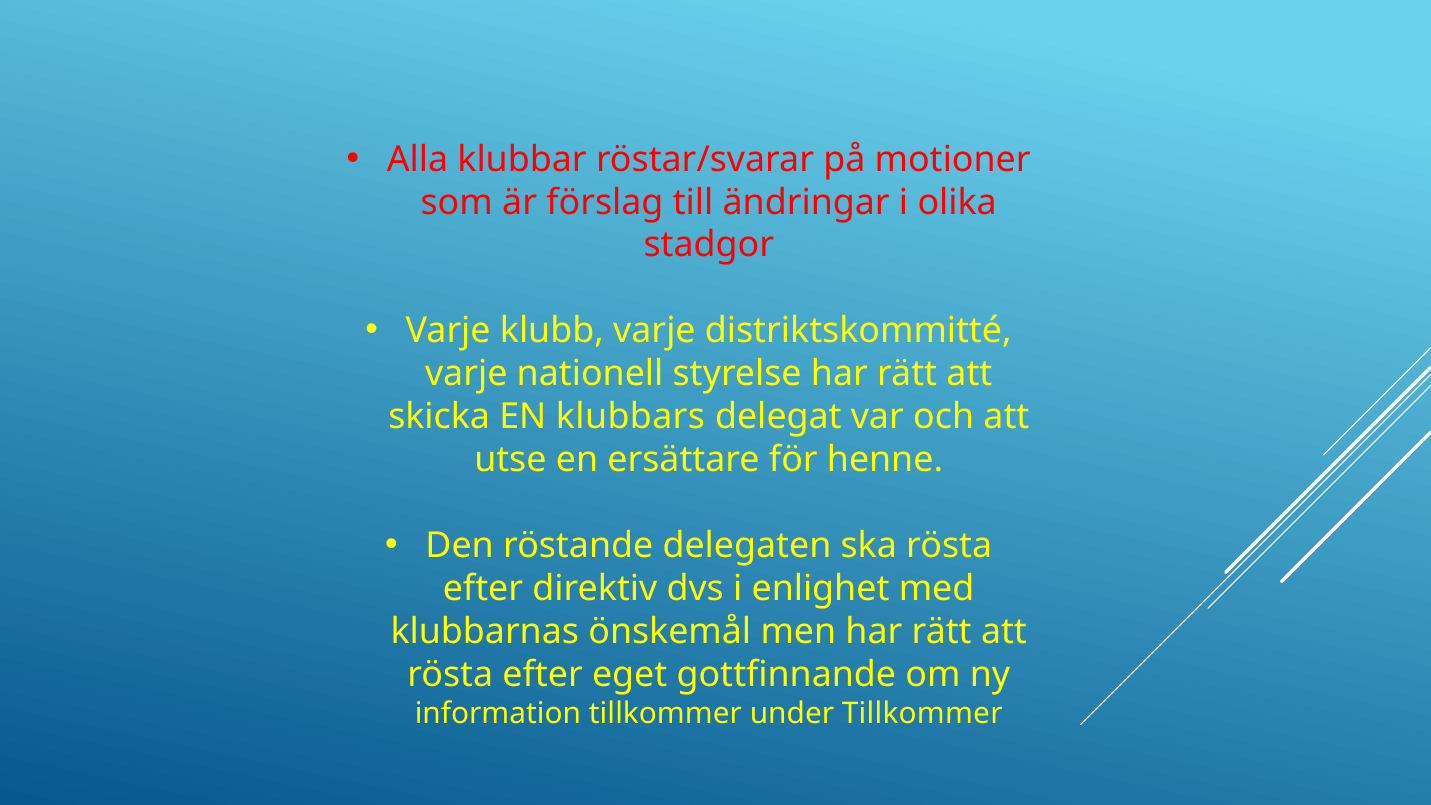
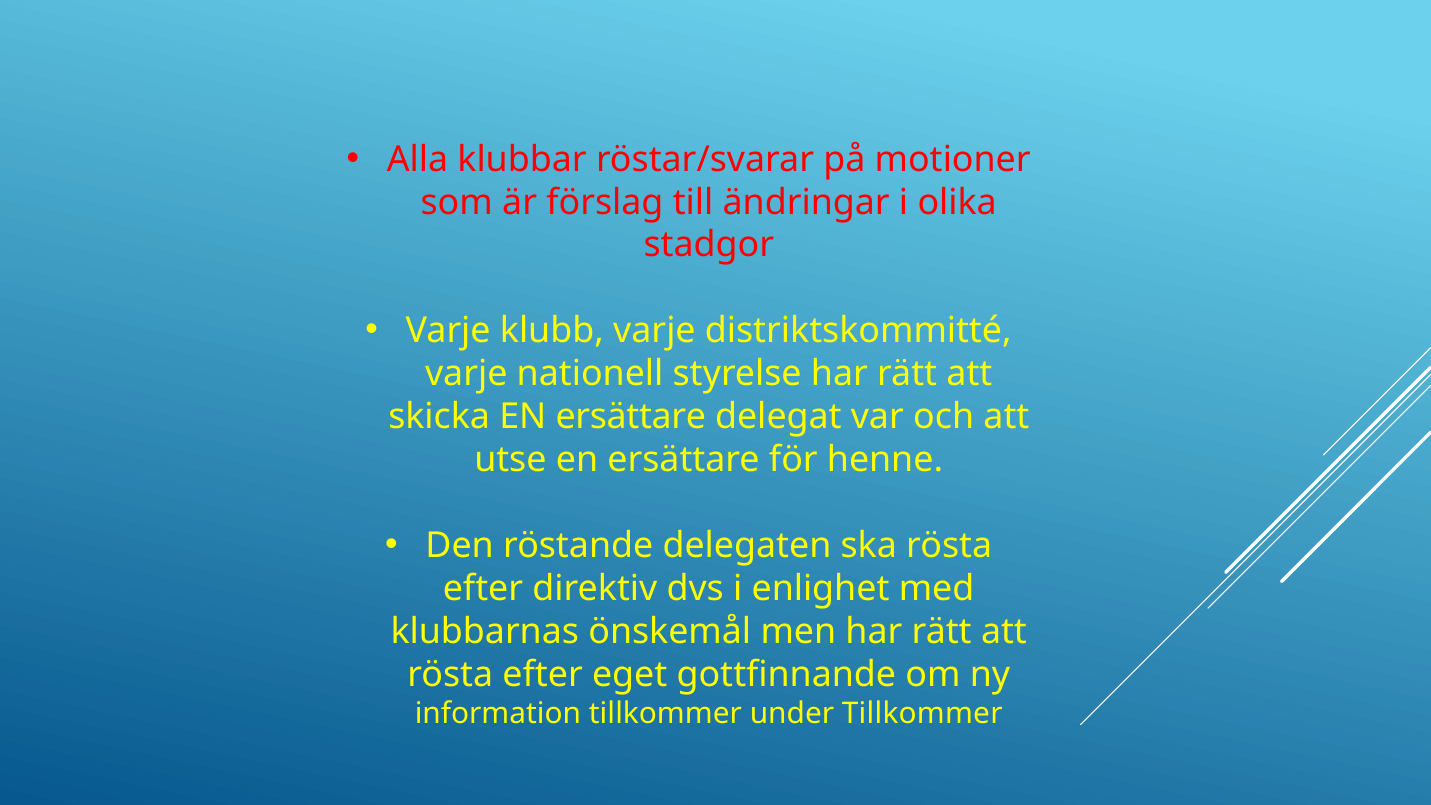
skicka EN klubbars: klubbars -> ersättare
